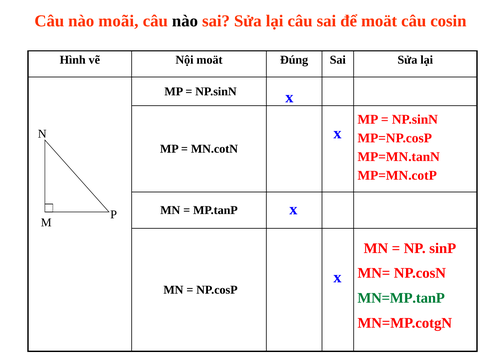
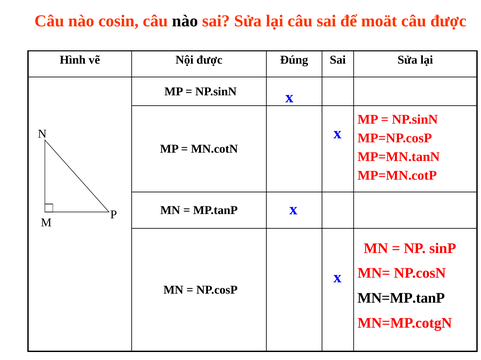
moãi: moãi -> cosin
câu cosin: cosin -> được
Nội moät: moät -> được
MN=MP.tanP colour: green -> black
